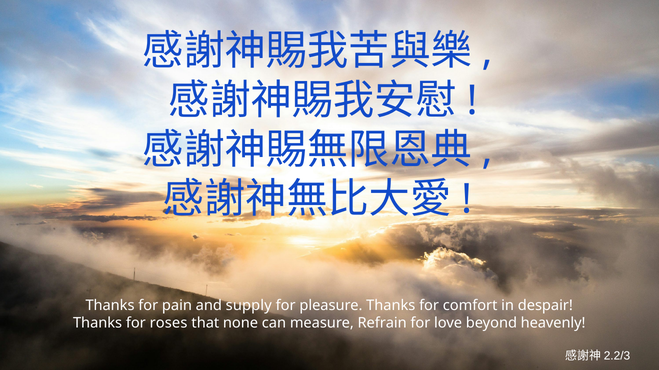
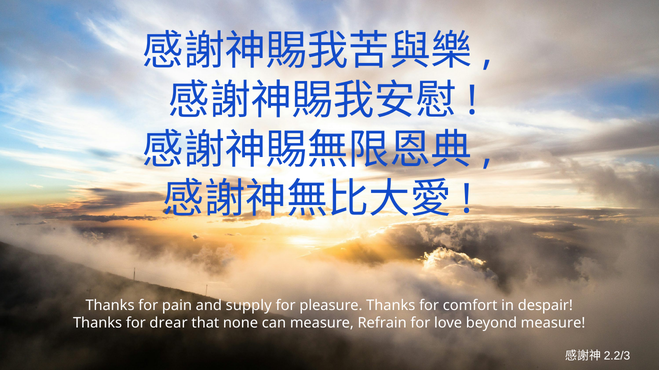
roses: roses -> drear
beyond heavenly: heavenly -> measure
